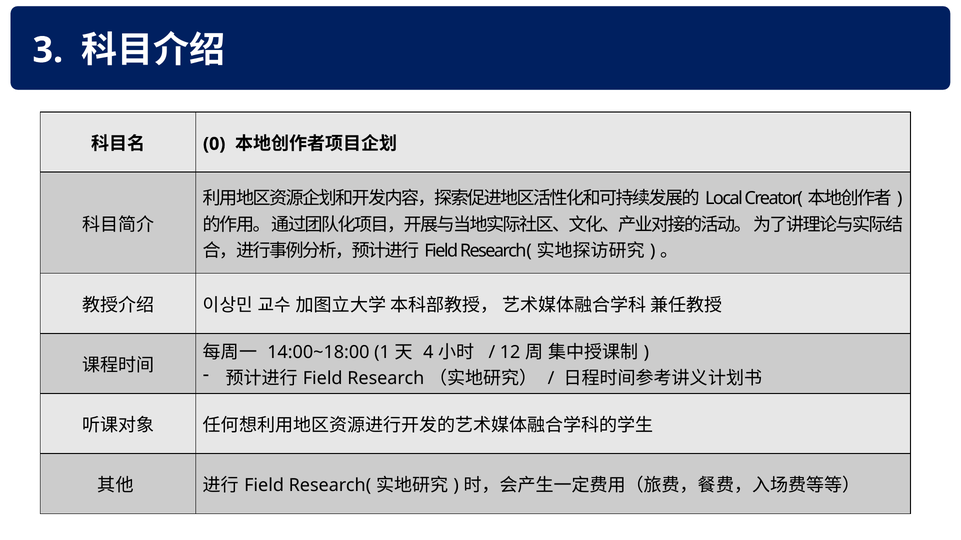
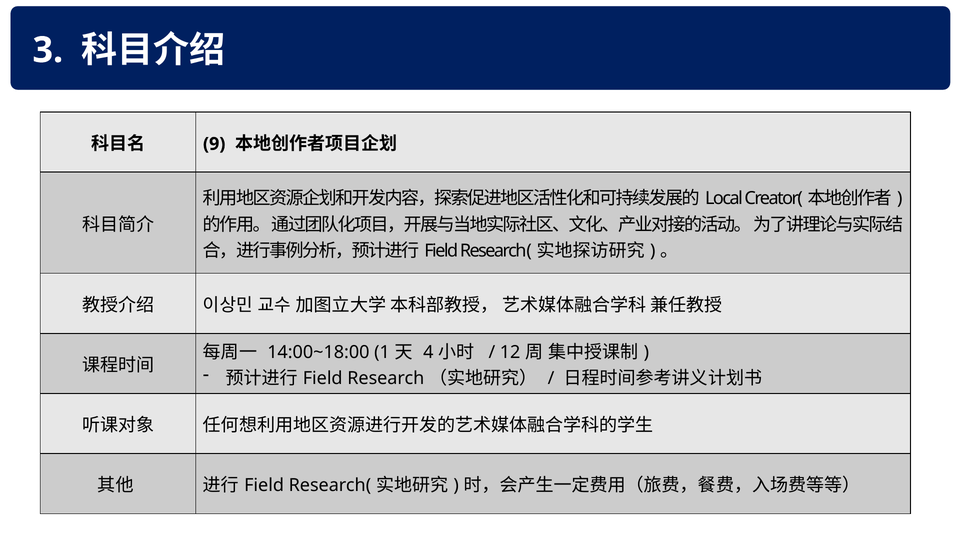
0: 0 -> 9
